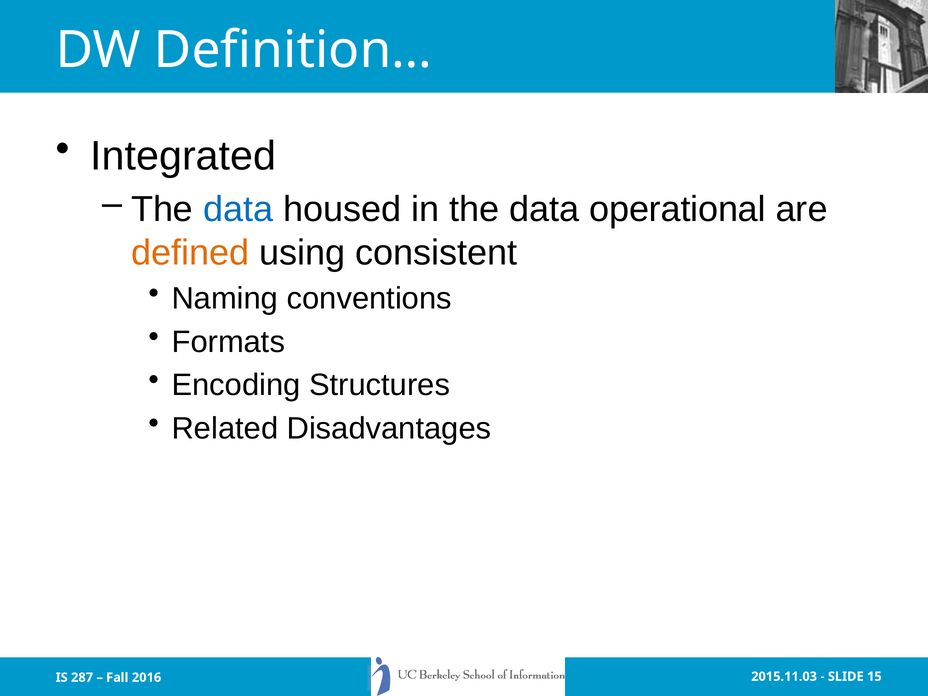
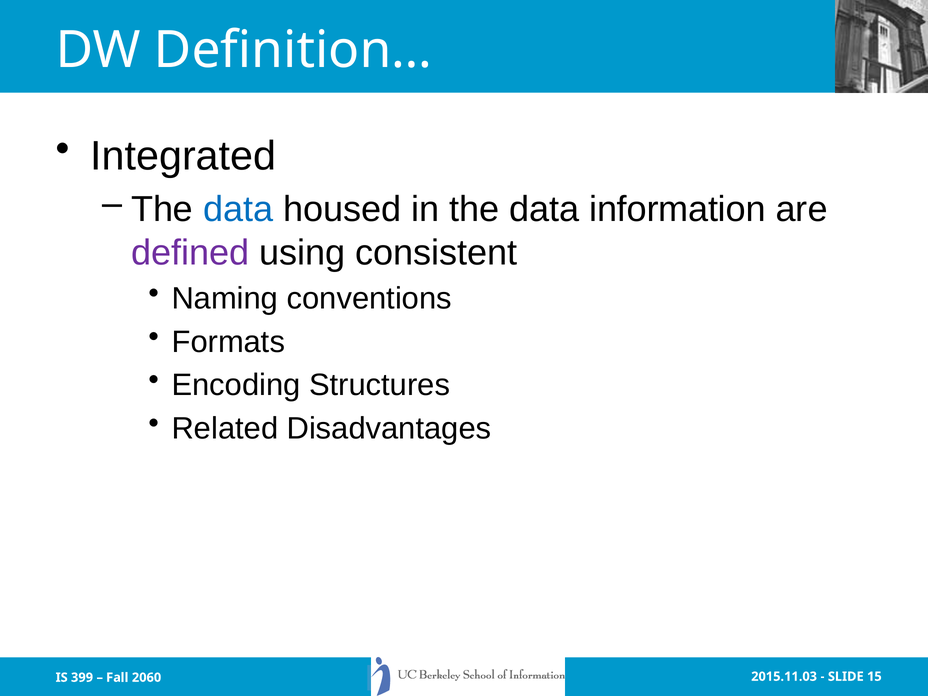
operational: operational -> information
defined colour: orange -> purple
287: 287 -> 399
2016: 2016 -> 2060
